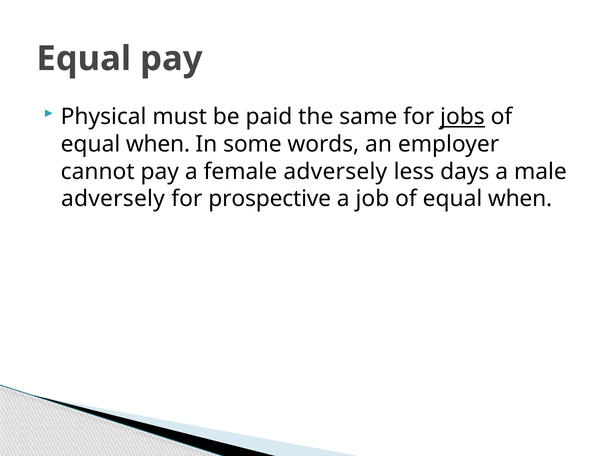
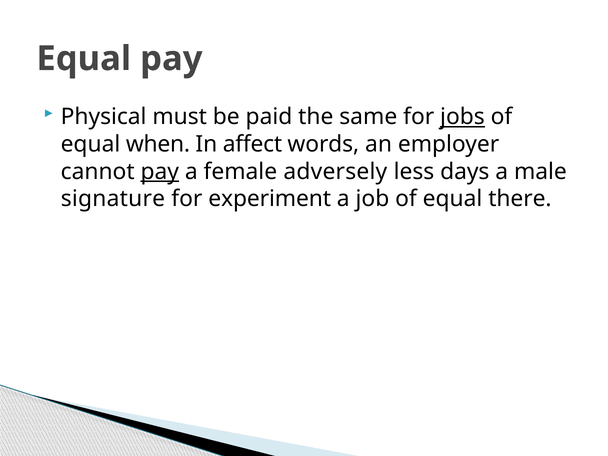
some: some -> affect
pay at (160, 172) underline: none -> present
adversely at (113, 199): adversely -> signature
prospective: prospective -> experiment
job of equal when: when -> there
